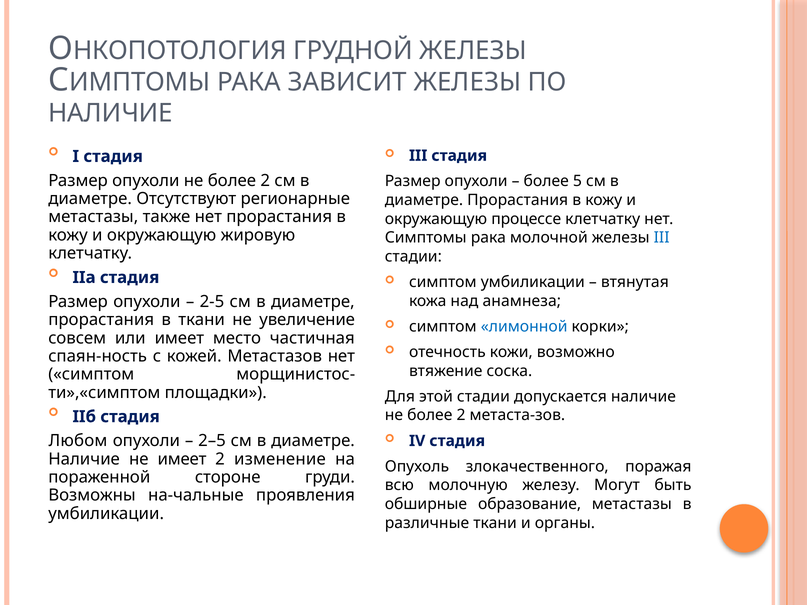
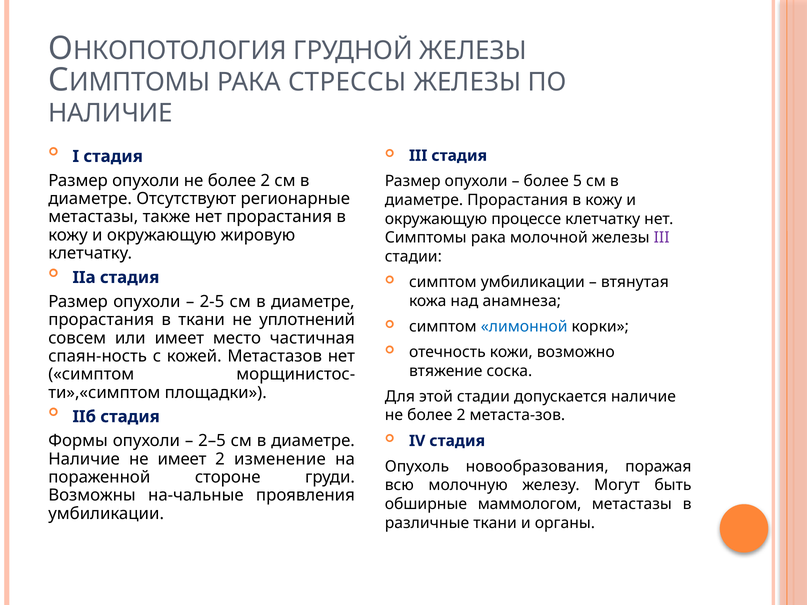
ЗАВИСИТ: ЗАВИСИТ -> СТРЕССЫ
III at (662, 238) colour: blue -> purple
увеличение: увеличение -> уплотнений
Любом: Любом -> Формы
злокачественного: злокачественного -> новообразования
образование: образование -> маммологом
